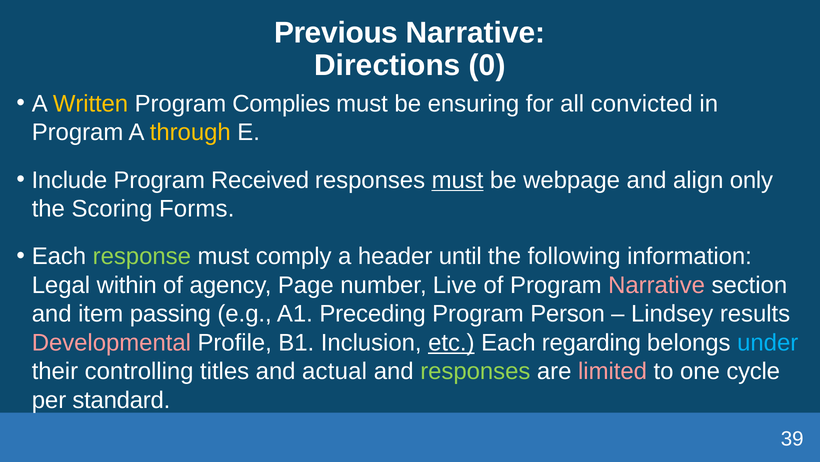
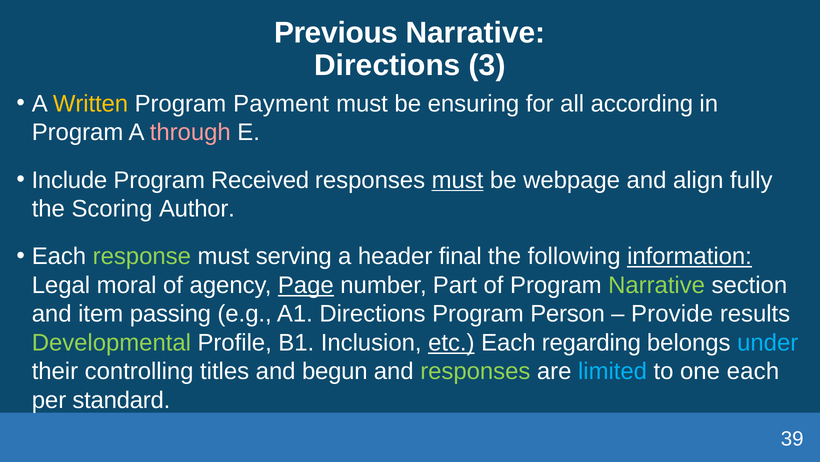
0: 0 -> 3
Complies: Complies -> Payment
convicted: convicted -> according
through colour: yellow -> pink
only: only -> fully
Forms: Forms -> Author
comply: comply -> serving
until: until -> final
information underline: none -> present
within: within -> moral
Page underline: none -> present
Live: Live -> Part
Narrative at (657, 285) colour: pink -> light green
A1 Preceding: Preceding -> Directions
Lindsey: Lindsey -> Provide
Developmental colour: pink -> light green
actual: actual -> begun
limited colour: pink -> light blue
one cycle: cycle -> each
